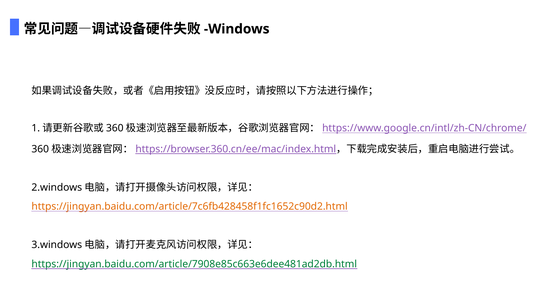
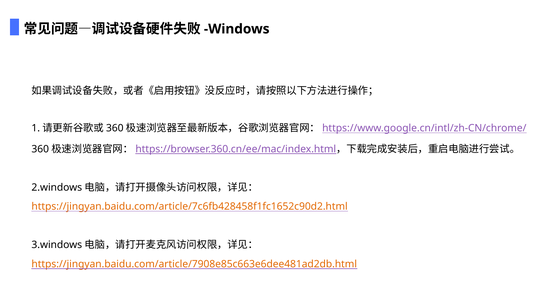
https://jingyan.baidu.com/article/7908e85c663e6dee481ad2db.html colour: green -> orange
